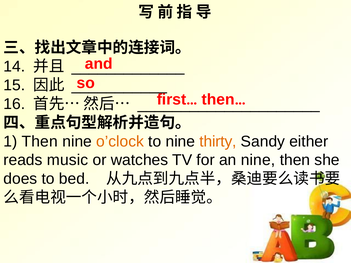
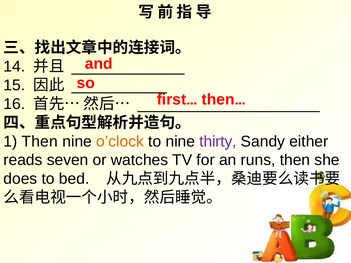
thirty colour: orange -> purple
music: music -> seven
an nine: nine -> runs
